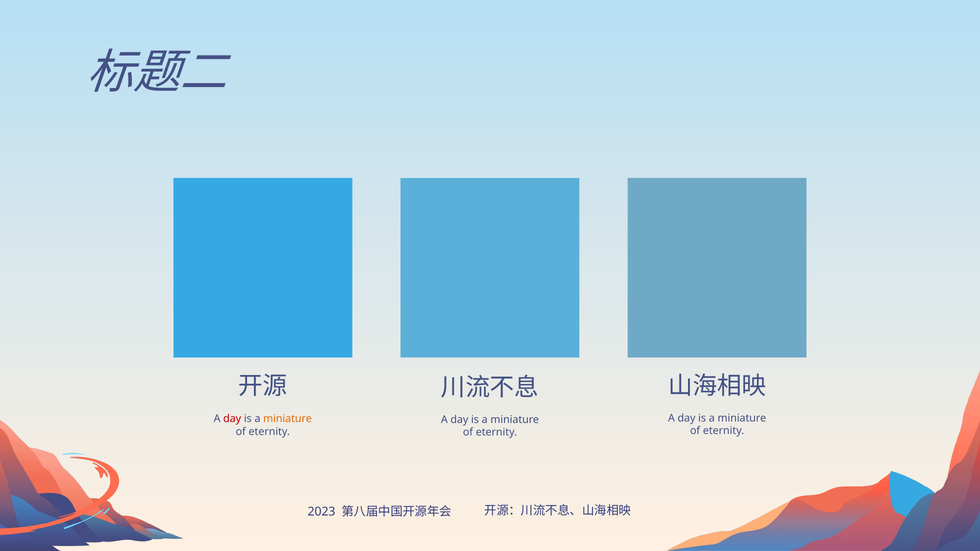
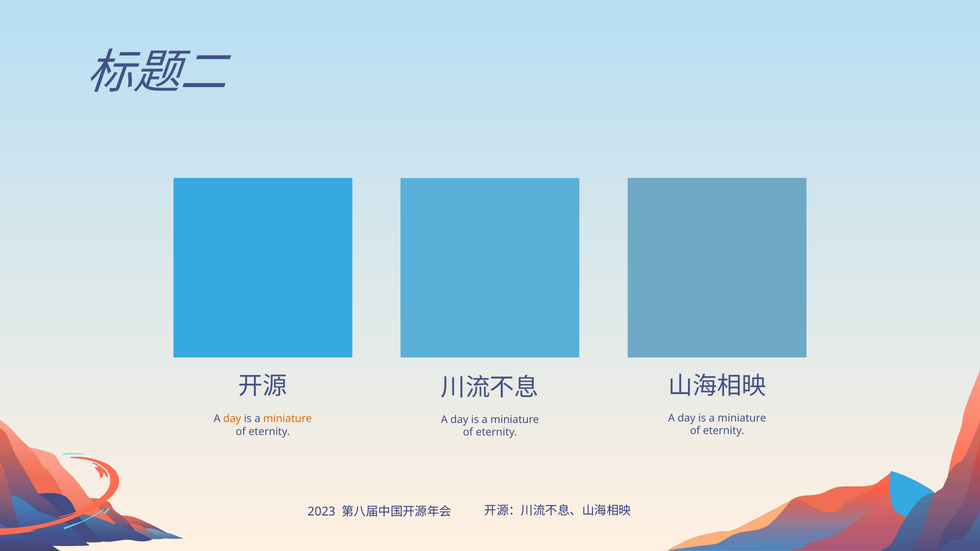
day at (232, 419) colour: red -> orange
